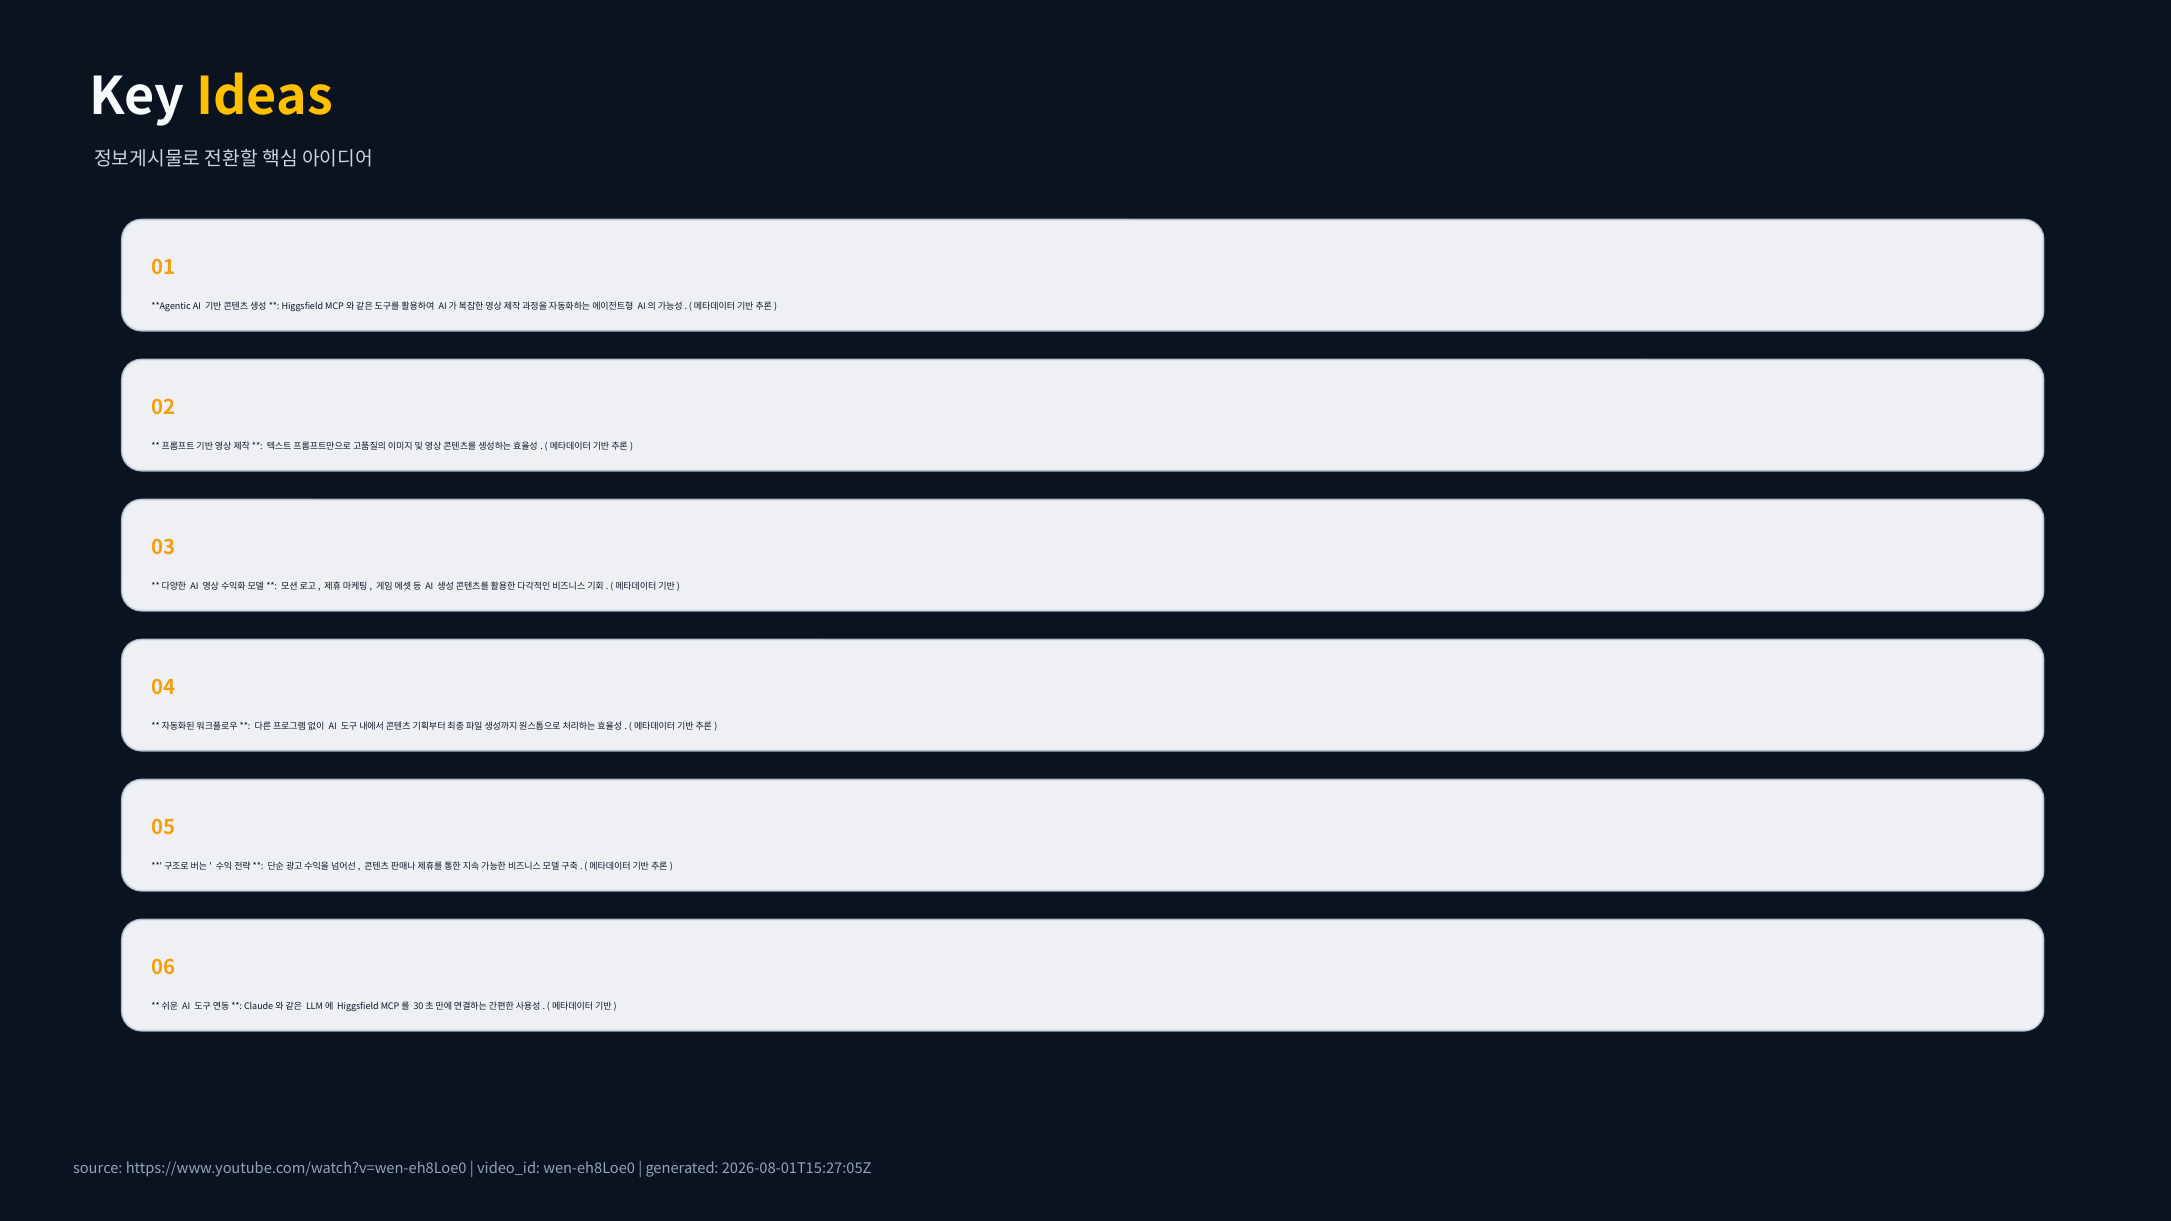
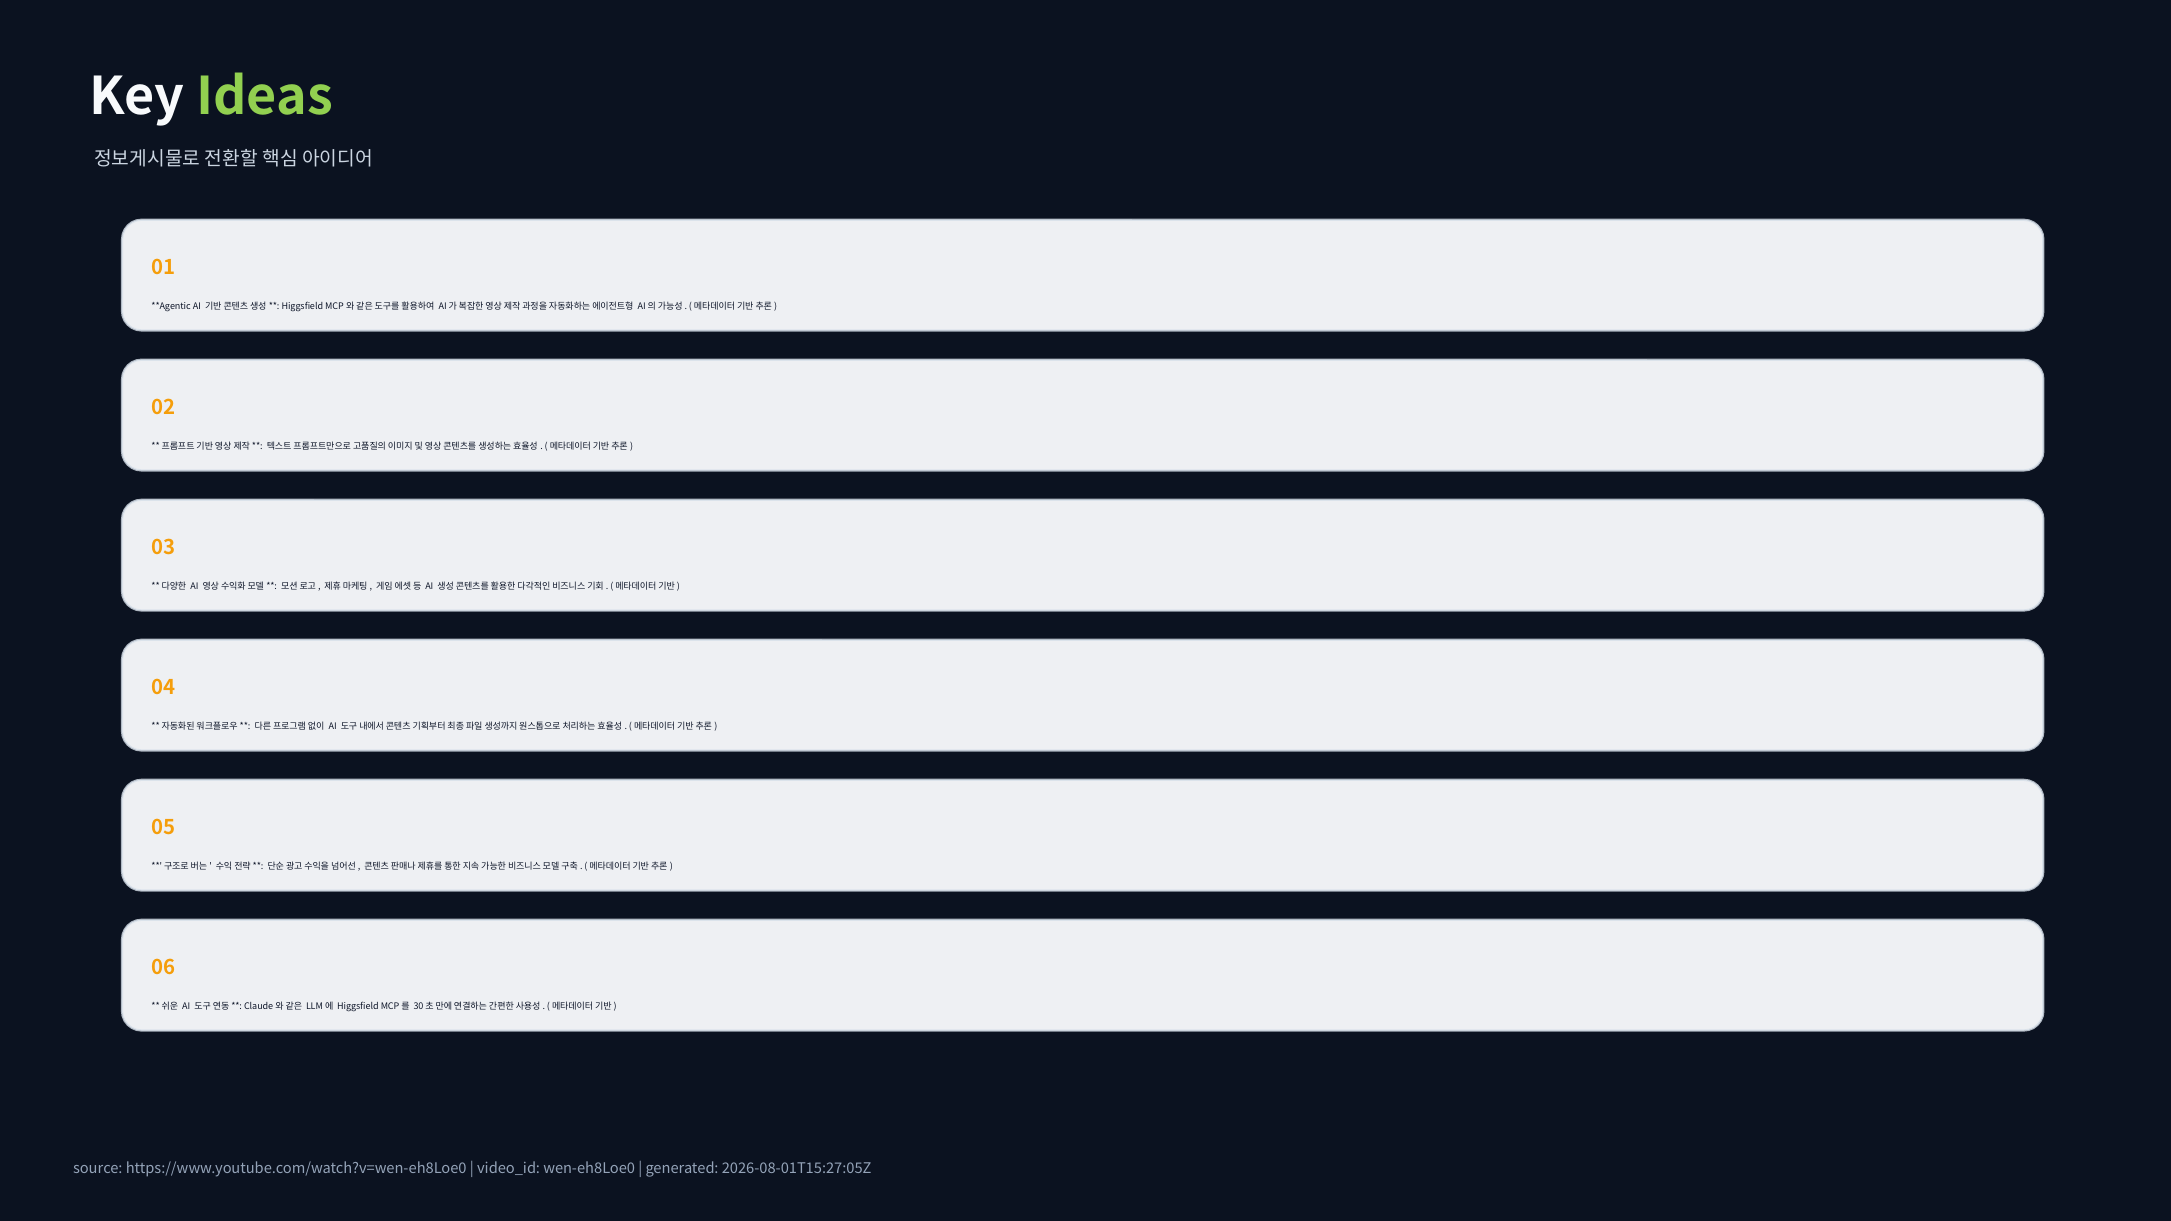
Ideas colour: yellow -> light green
